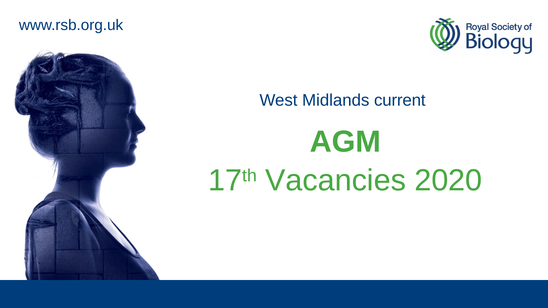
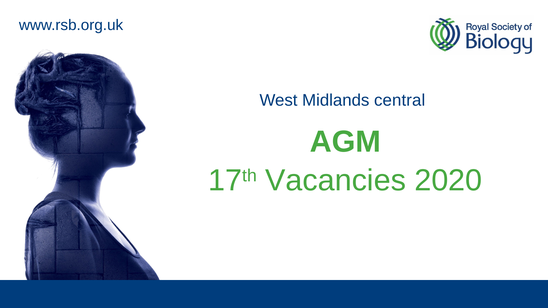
current: current -> central
